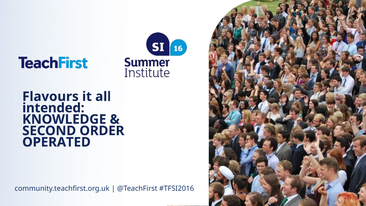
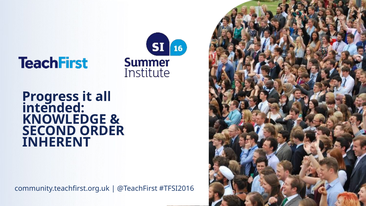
Flavours: Flavours -> Progress
OPERATED: OPERATED -> INHERENT
